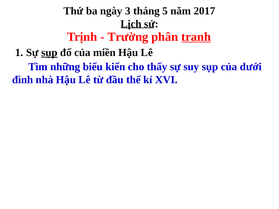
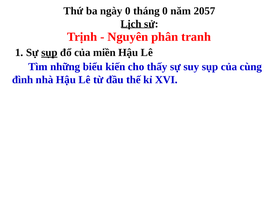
ngày 3: 3 -> 0
tháng 5: 5 -> 0
2017: 2017 -> 2057
Trường: Trường -> Nguyên
tranh underline: present -> none
dưới: dưới -> cùng
